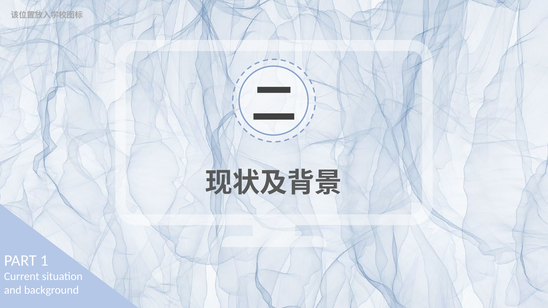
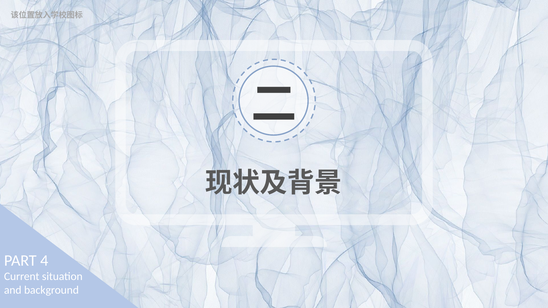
1: 1 -> 4
